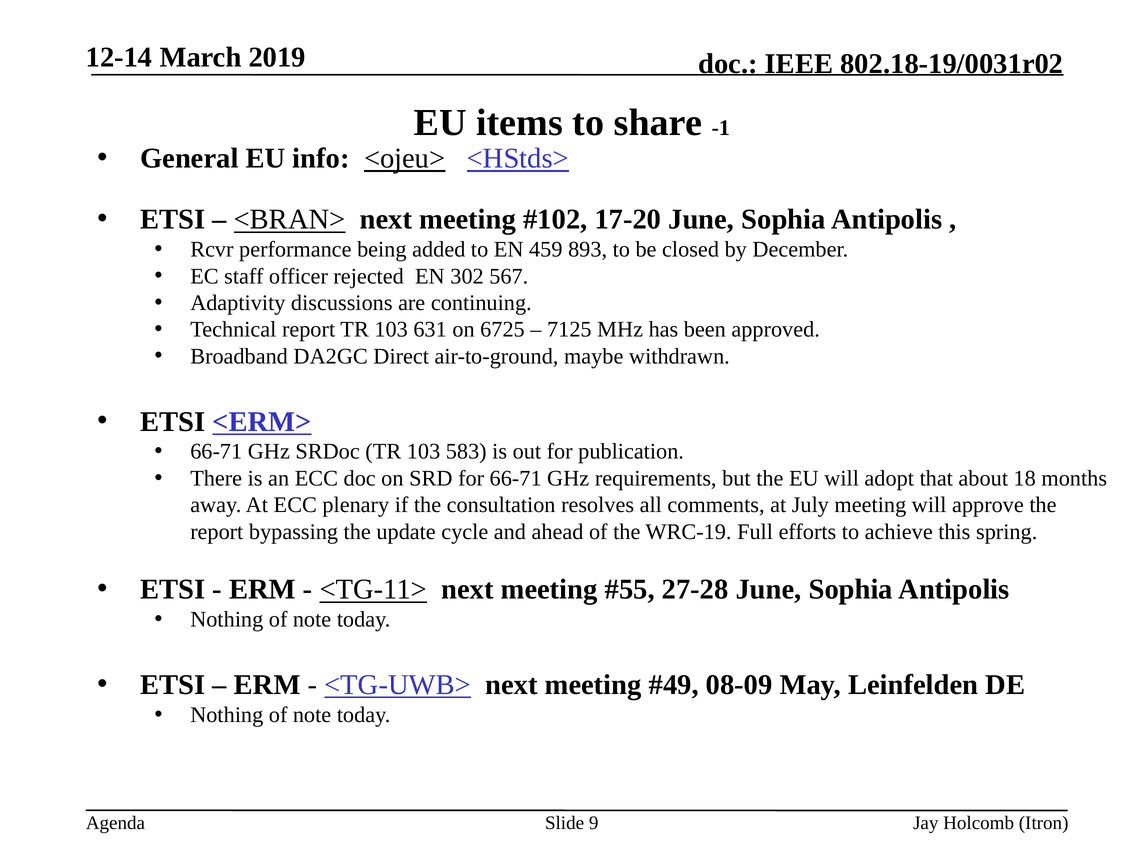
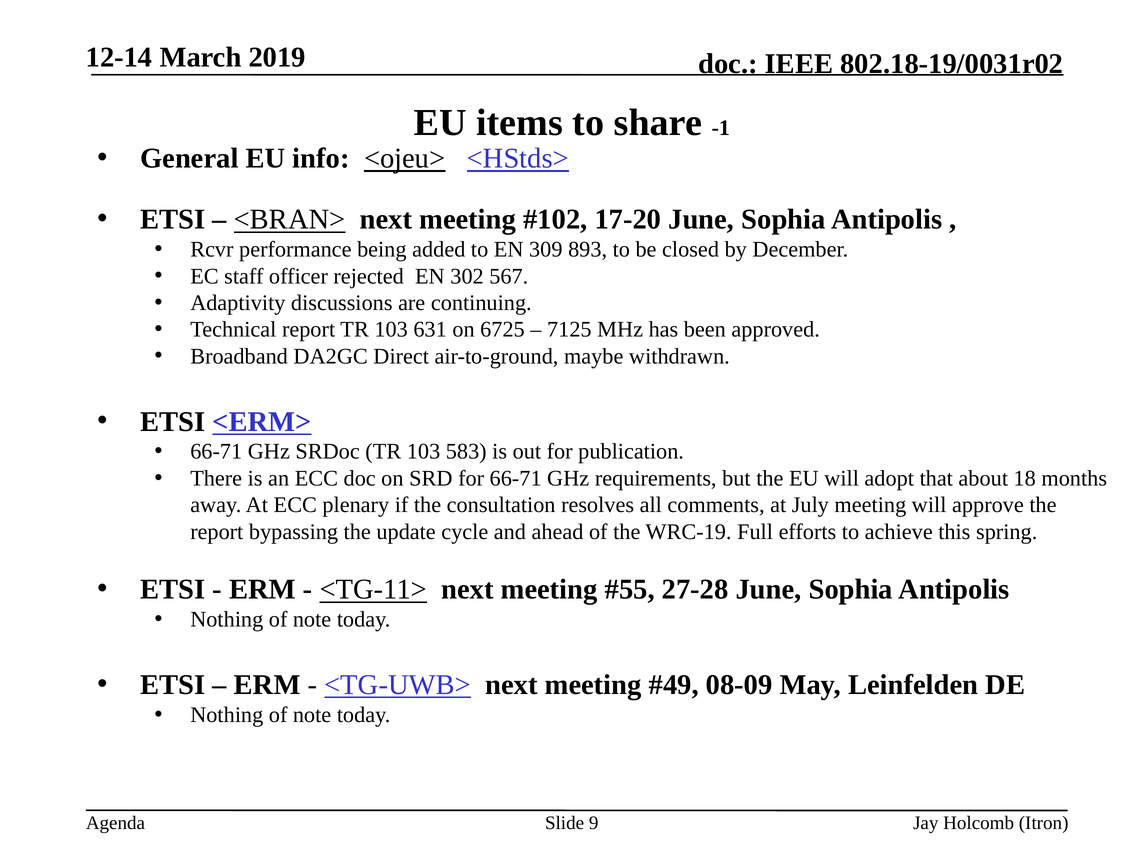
459: 459 -> 309
